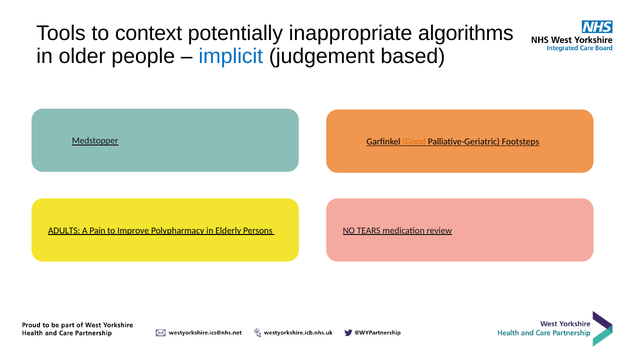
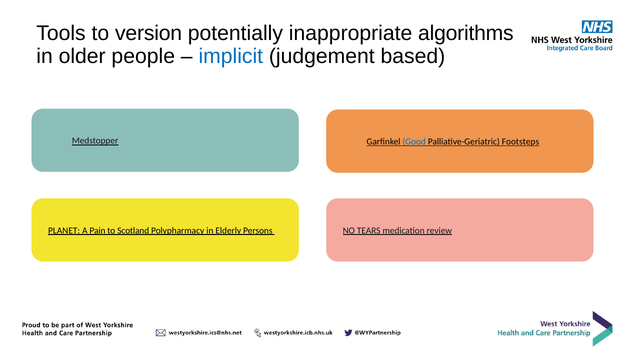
context: context -> version
Good colour: orange -> blue
ADULTS: ADULTS -> PLANET
Improve: Improve -> Scotland
